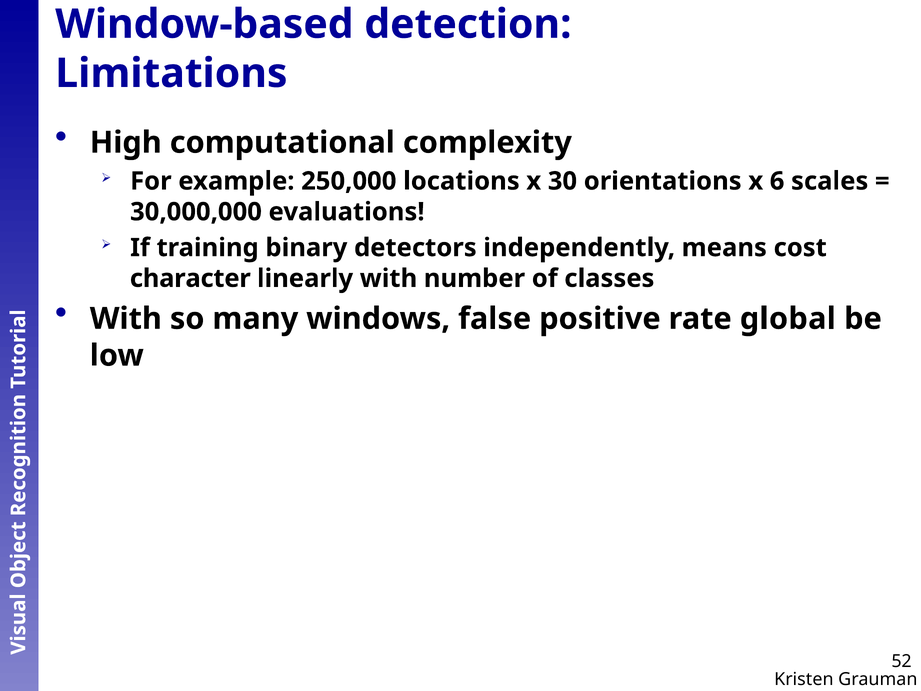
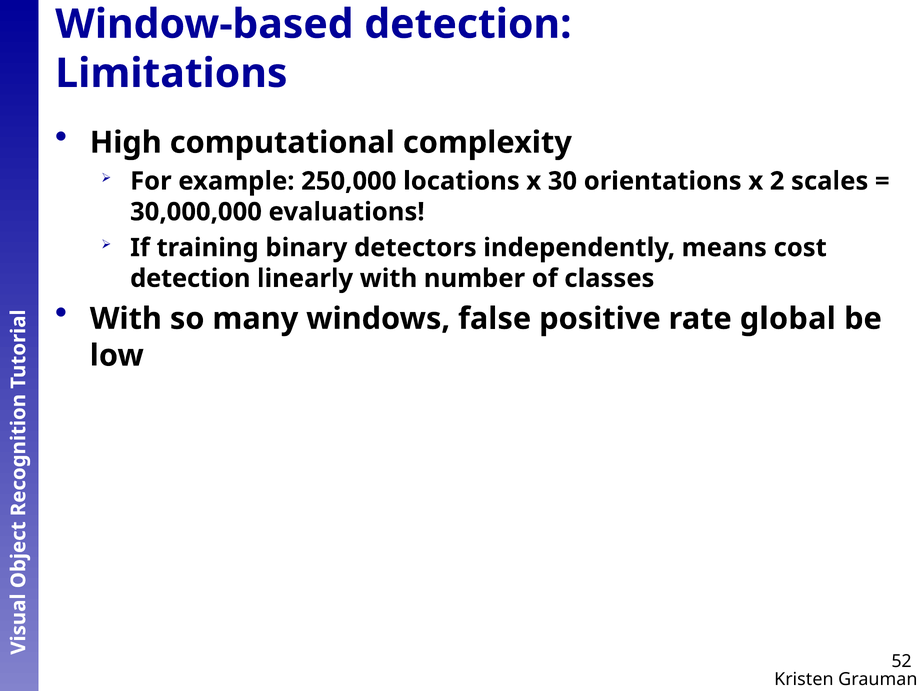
6: 6 -> 2
character at (190, 278): character -> detection
